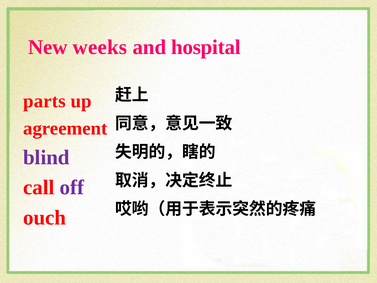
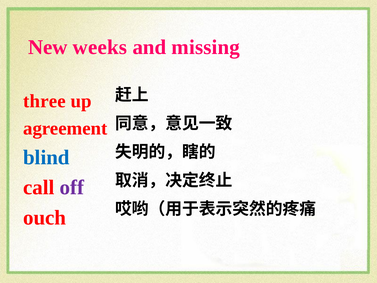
hospital: hospital -> missing
parts: parts -> three
blind colour: purple -> blue
